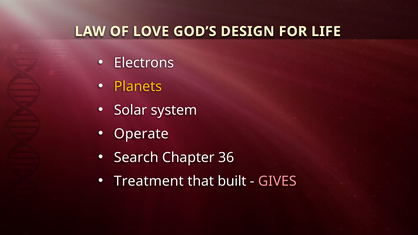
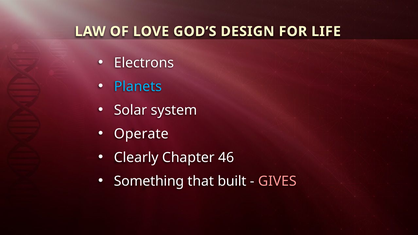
Planets colour: yellow -> light blue
Search: Search -> Clearly
36: 36 -> 46
Treatment: Treatment -> Something
